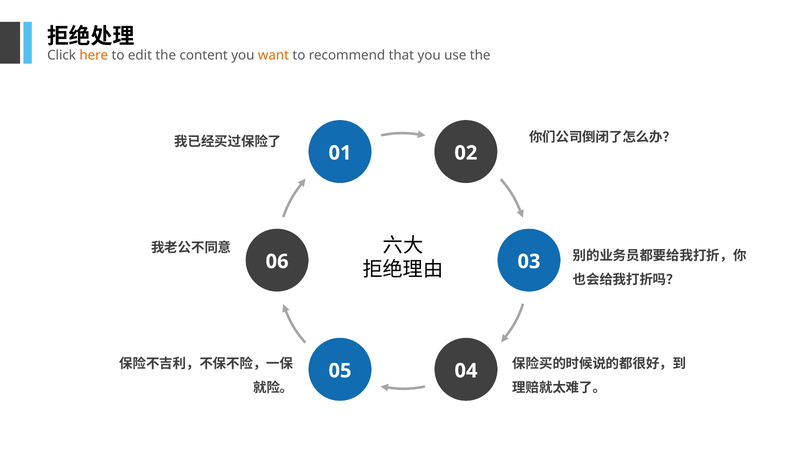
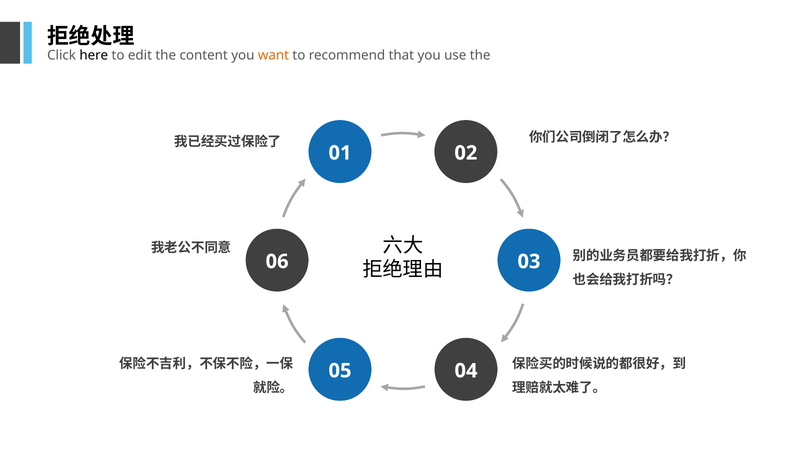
here colour: orange -> black
